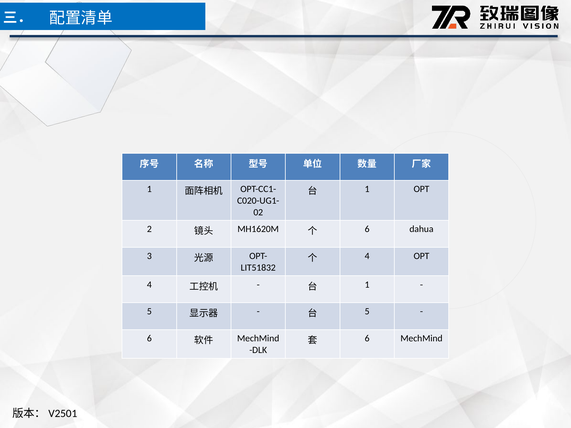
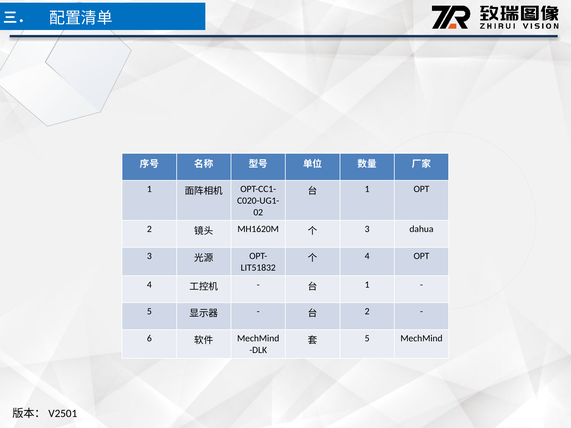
6 at (367, 229): 6 -> 3
5 at (367, 312): 5 -> 2
6 at (367, 339): 6 -> 5
